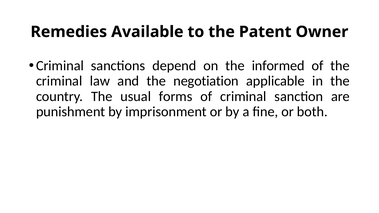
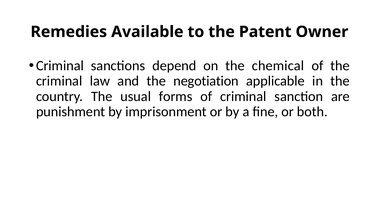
informed: informed -> chemical
